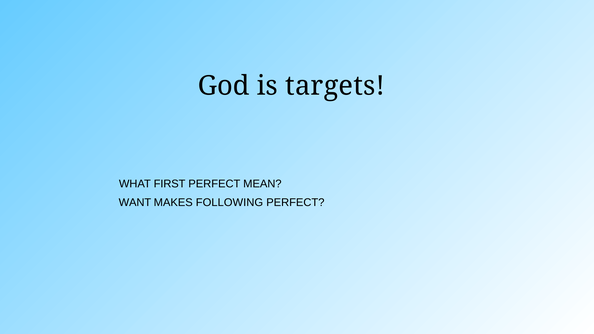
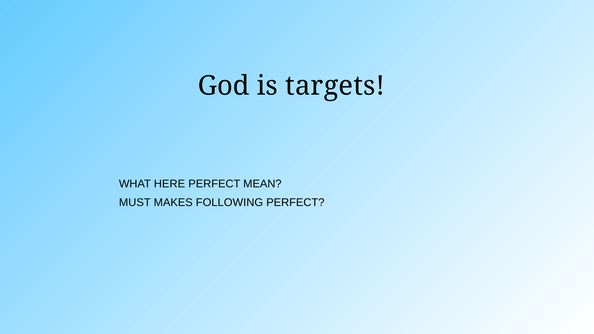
FIRST: FIRST -> HERE
WANT: WANT -> MUST
